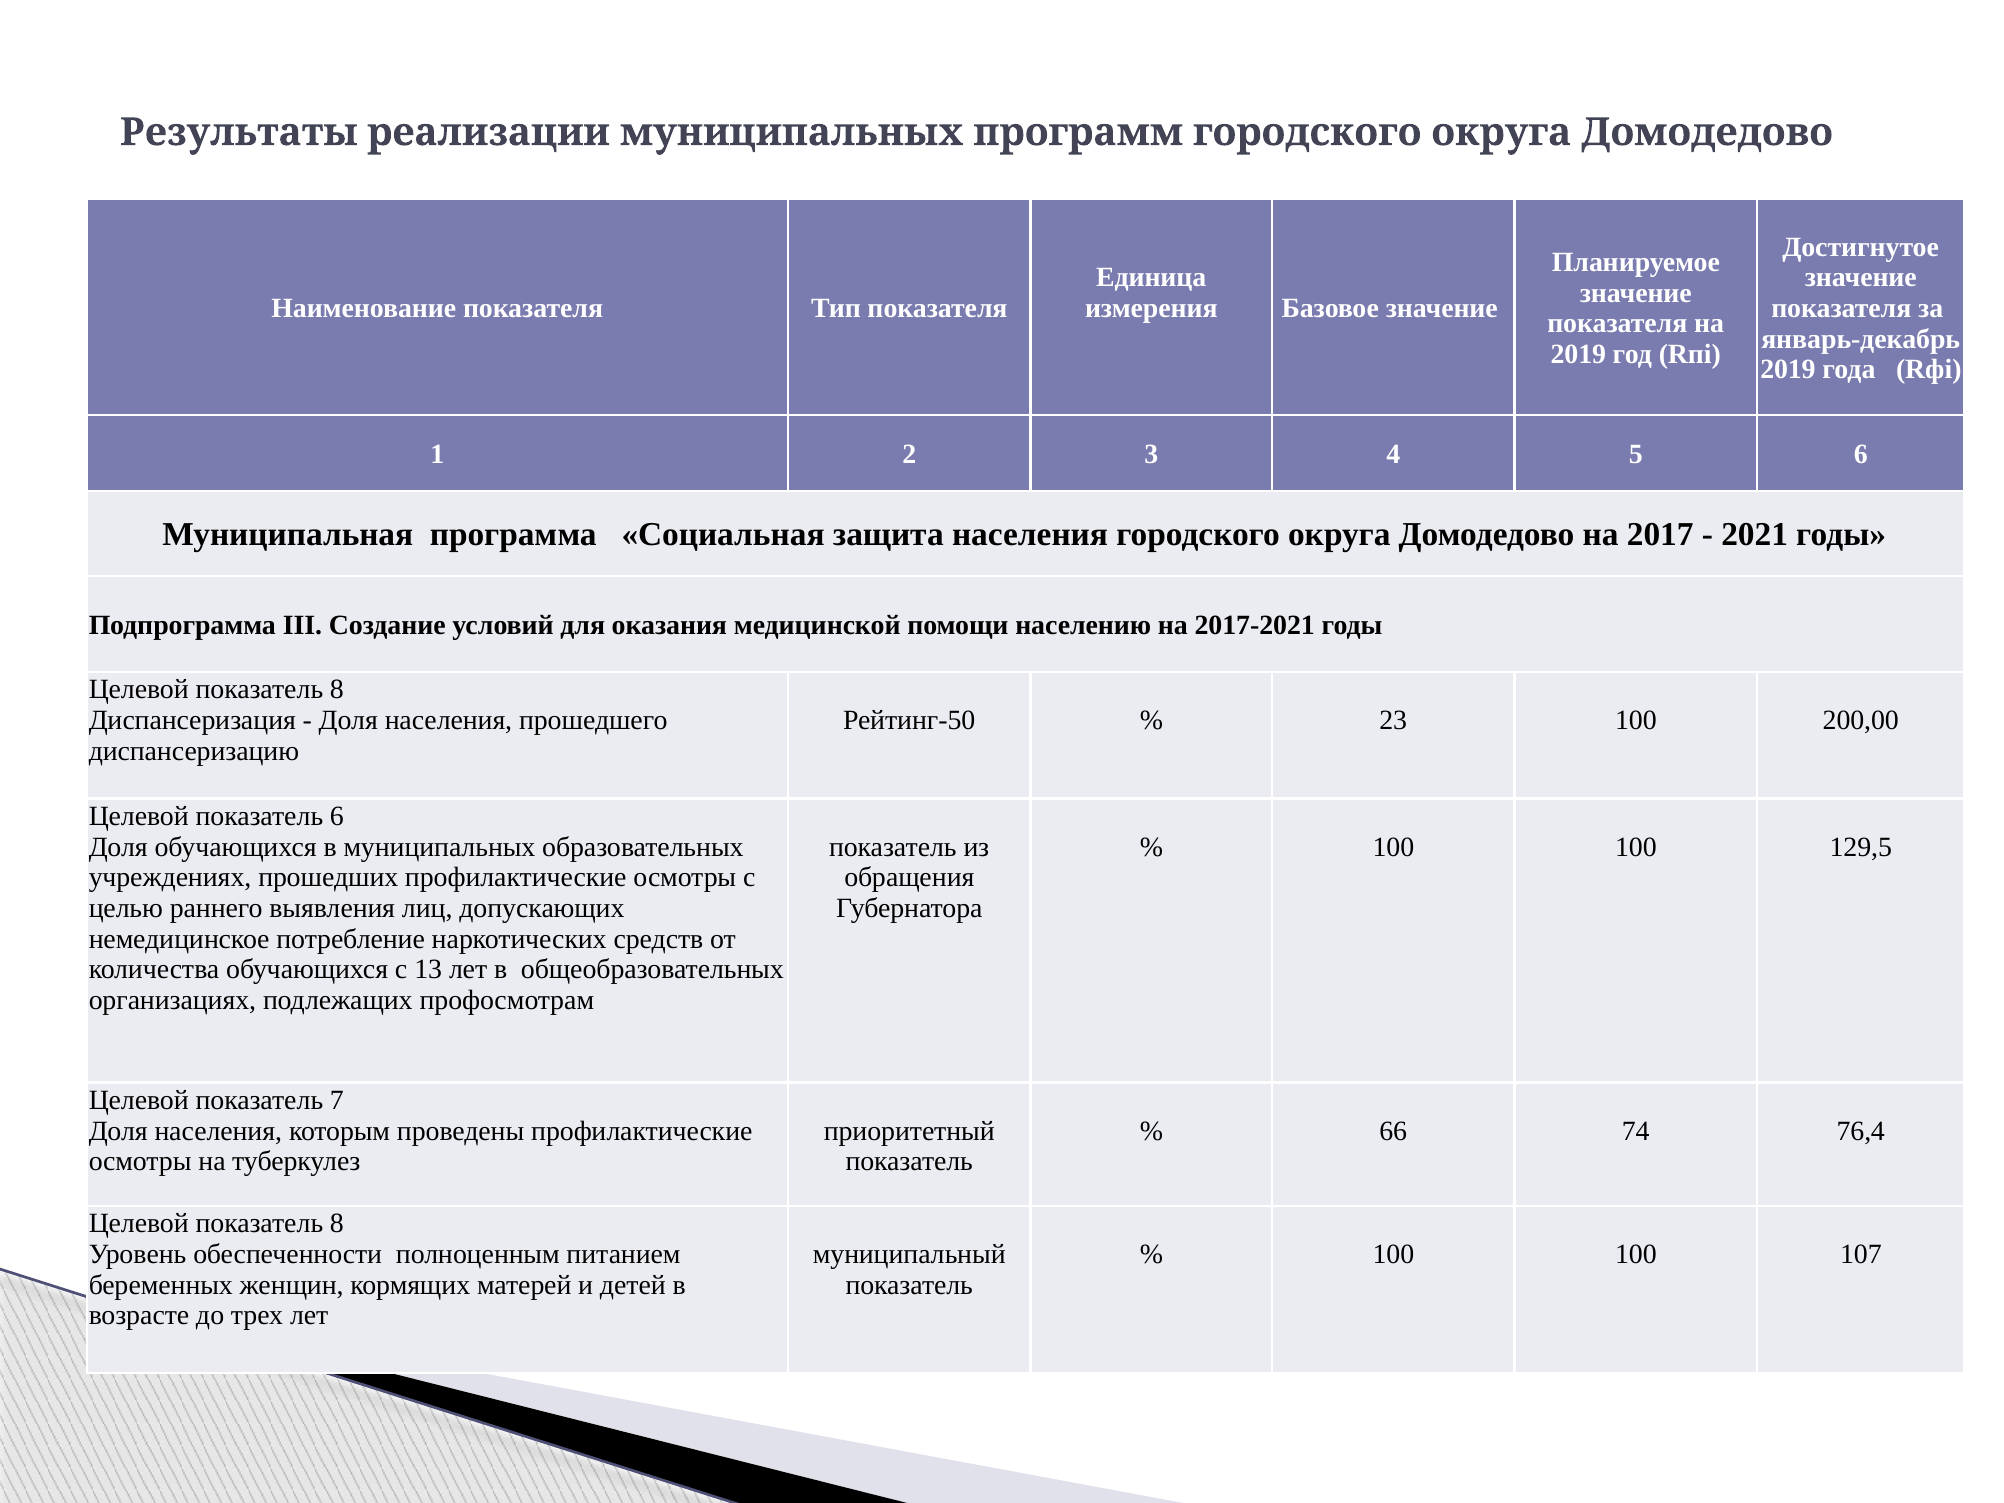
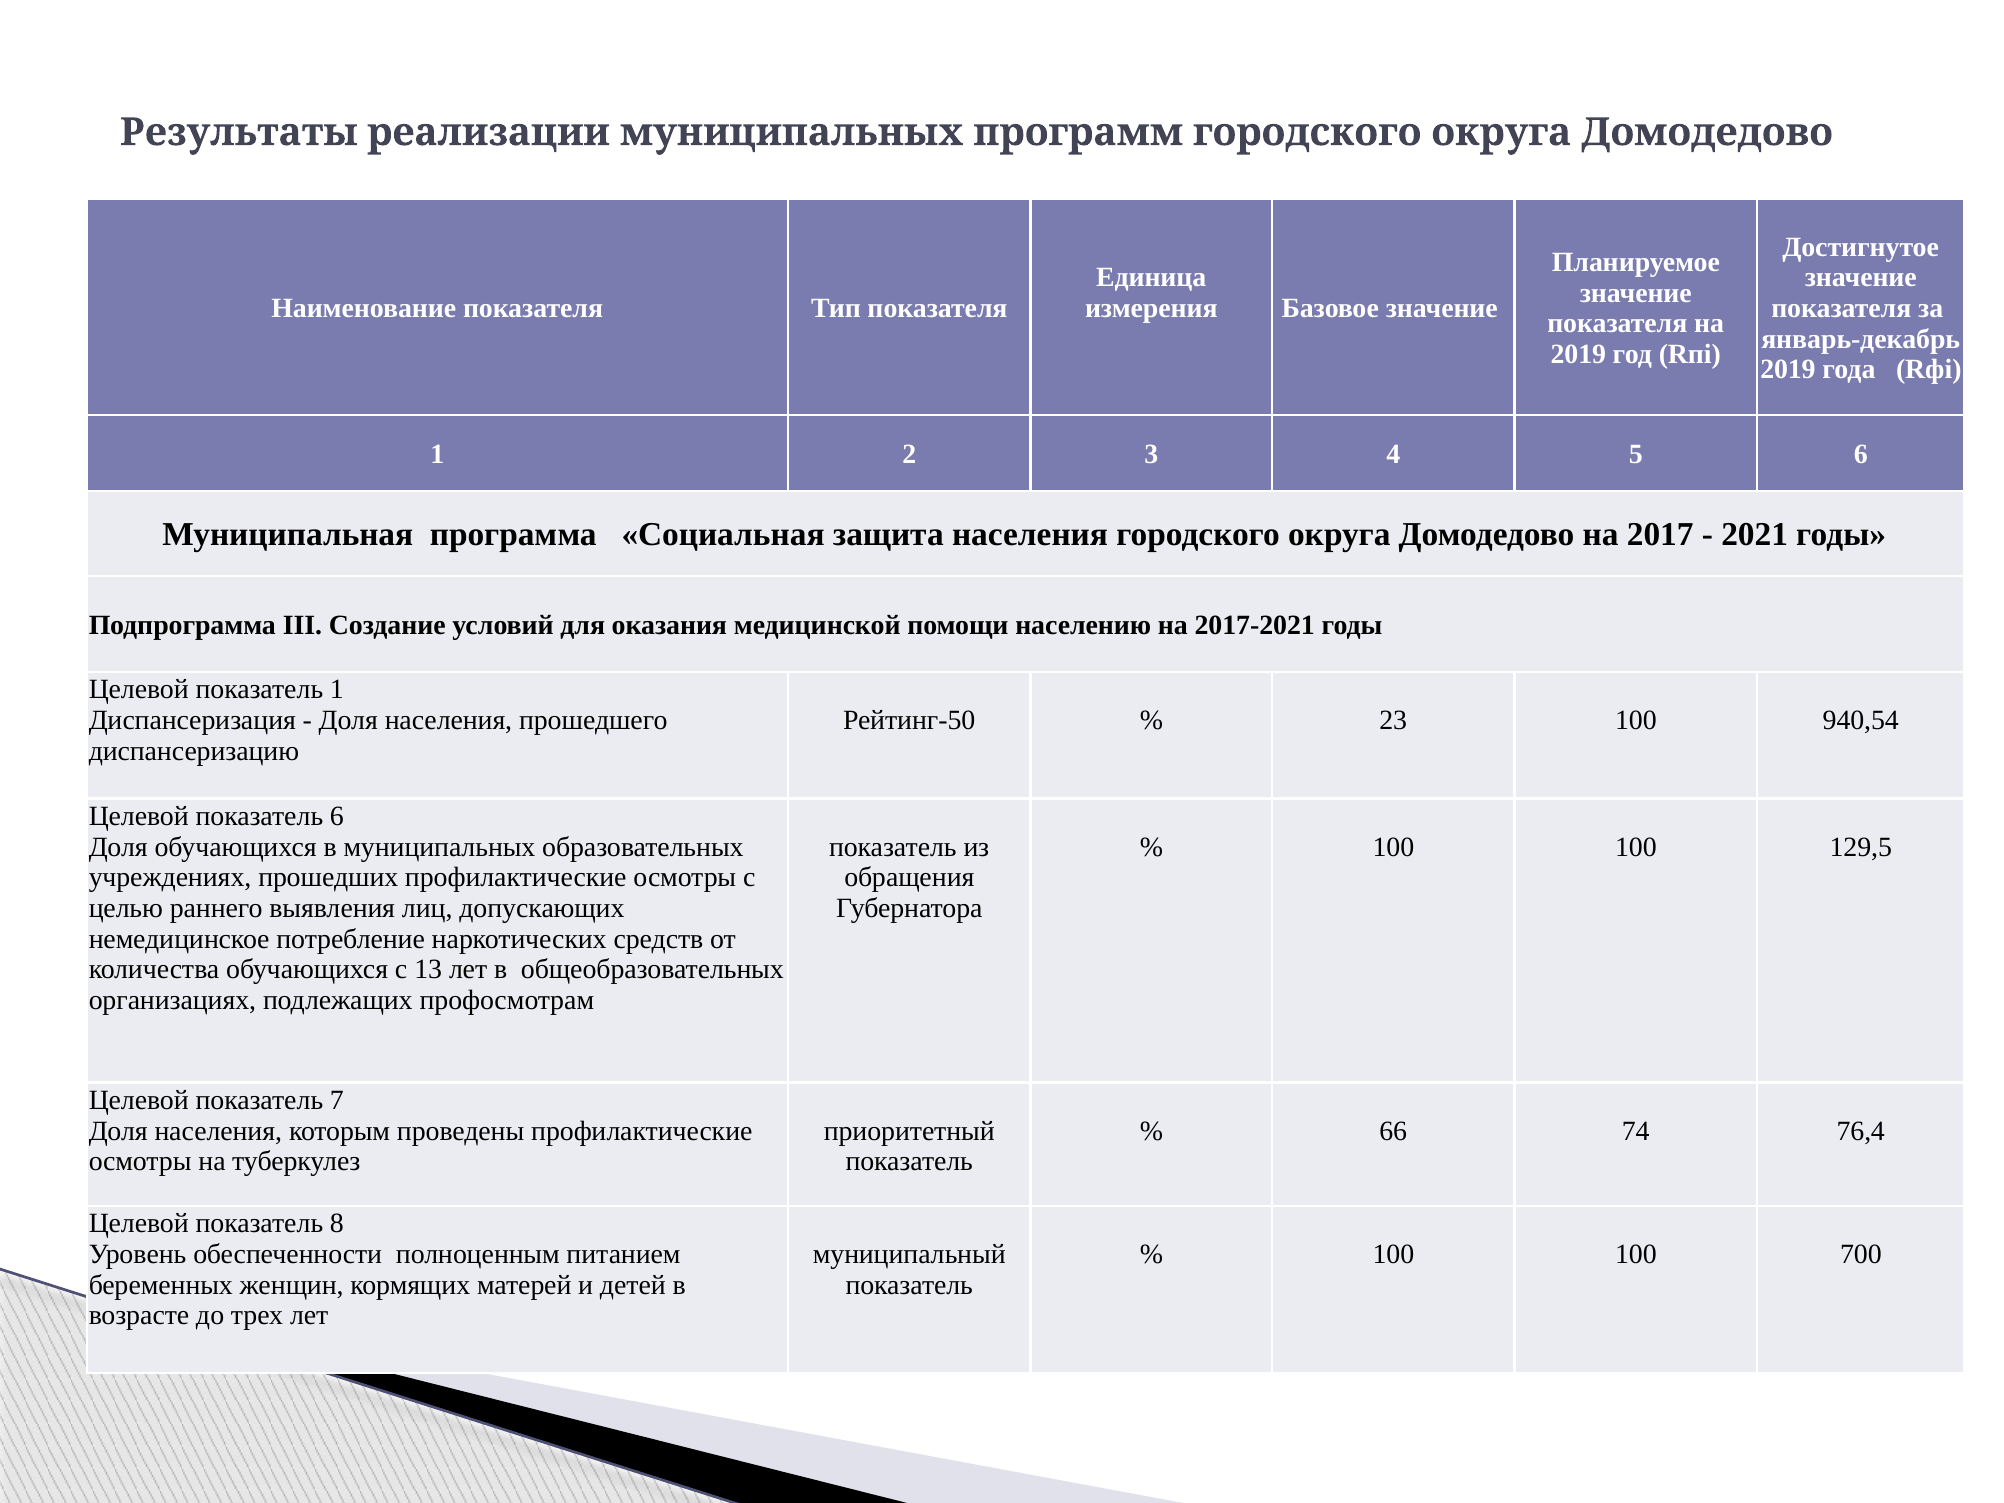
8 at (337, 690): 8 -> 1
200,00: 200,00 -> 940,54
107: 107 -> 700
